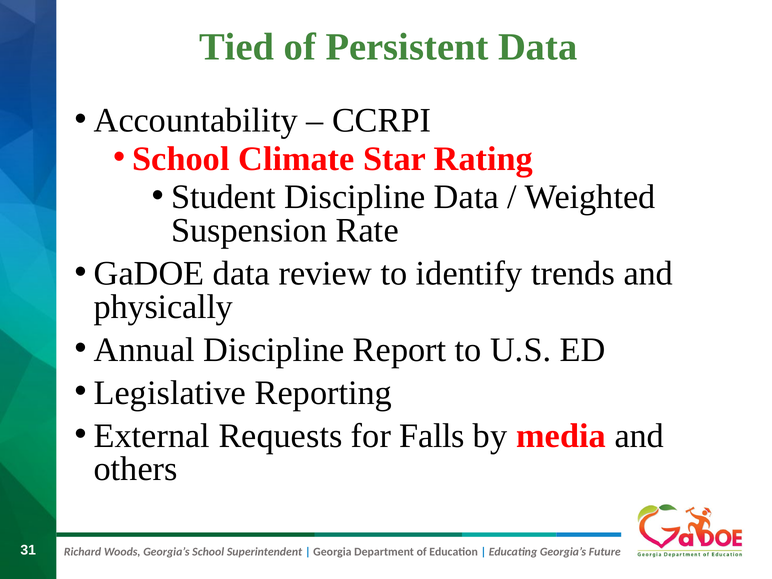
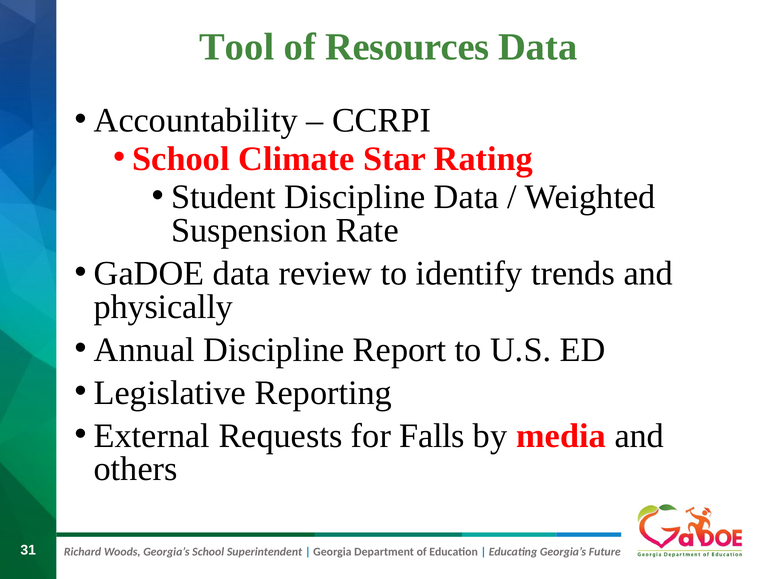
Tied: Tied -> Tool
Persistent: Persistent -> Resources
